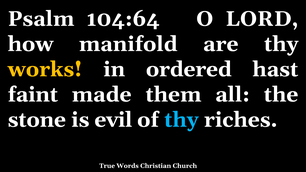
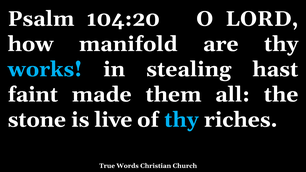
104:64: 104:64 -> 104:20
works colour: yellow -> light blue
ordered: ordered -> stealing
evil: evil -> live
